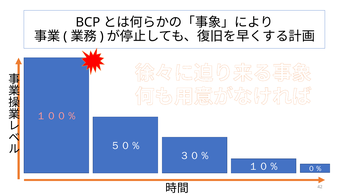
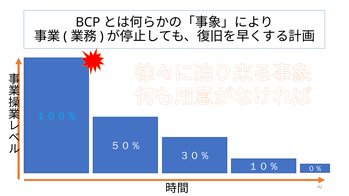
１００％ colour: pink -> light blue
